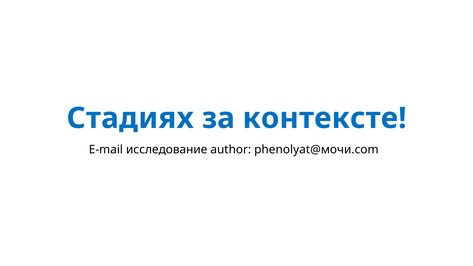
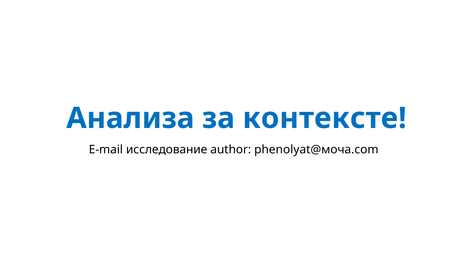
Стадиях: Стадиях -> Анализа
phenolyat@мочи.com: phenolyat@мочи.com -> phenolyat@моча.com
